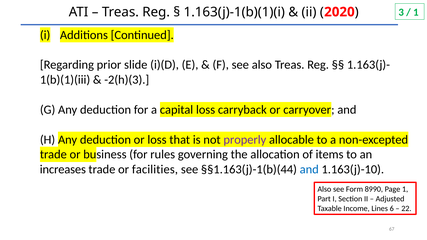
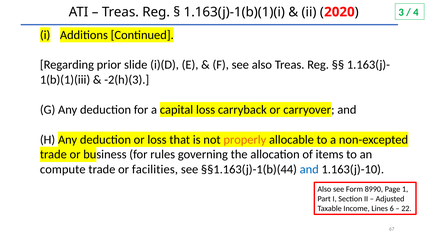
1 at (416, 12): 1 -> 4
properly colour: purple -> orange
increases: increases -> compute
